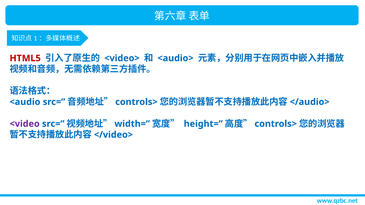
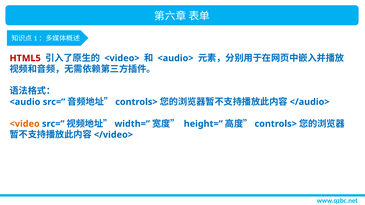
<video colour: purple -> orange
